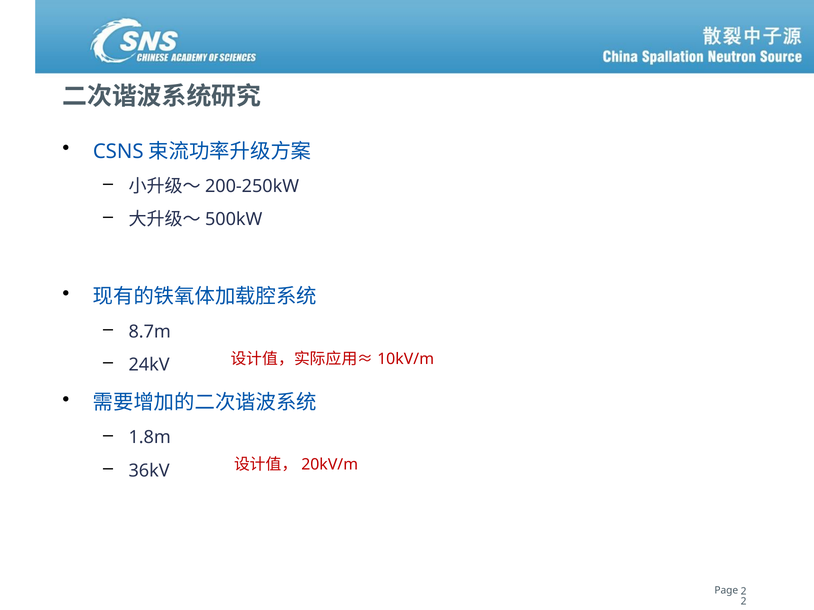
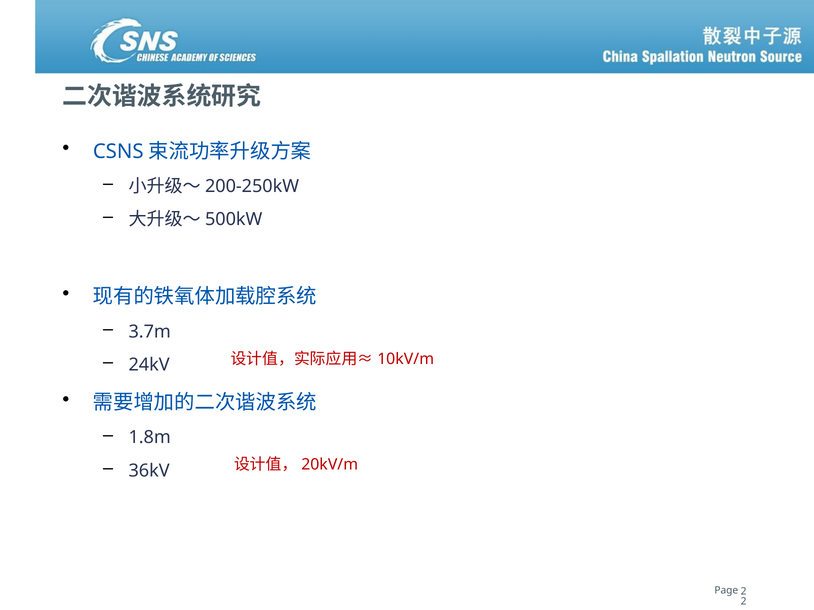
8.7m: 8.7m -> 3.7m
